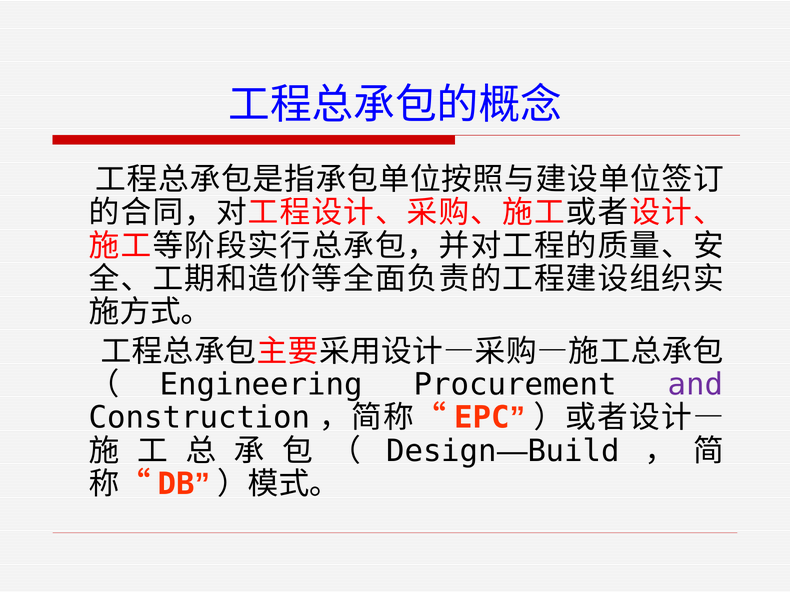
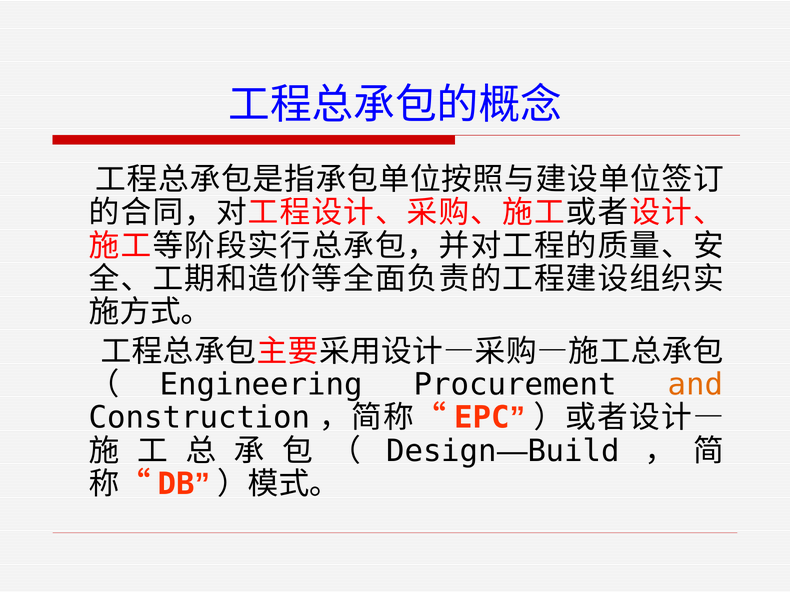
and colour: purple -> orange
